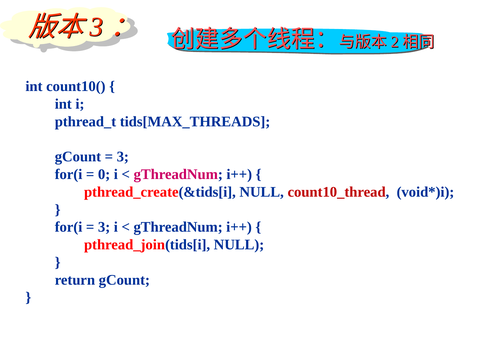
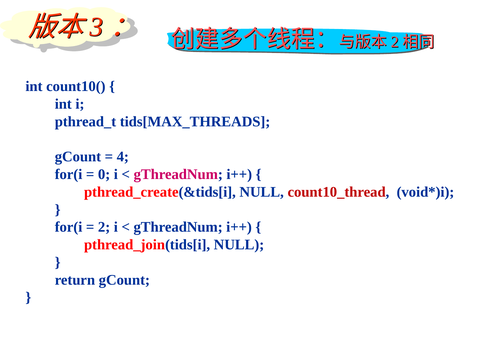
3 at (123, 157): 3 -> 4
3 at (104, 227): 3 -> 2
